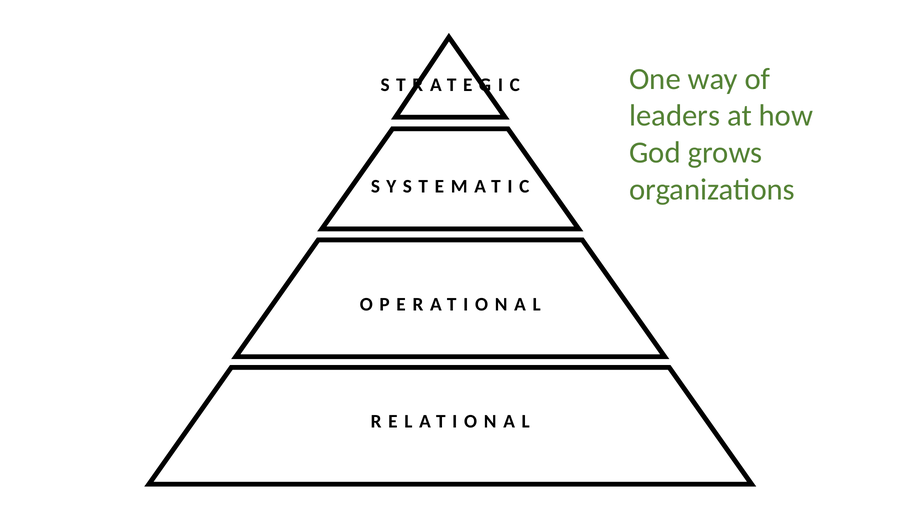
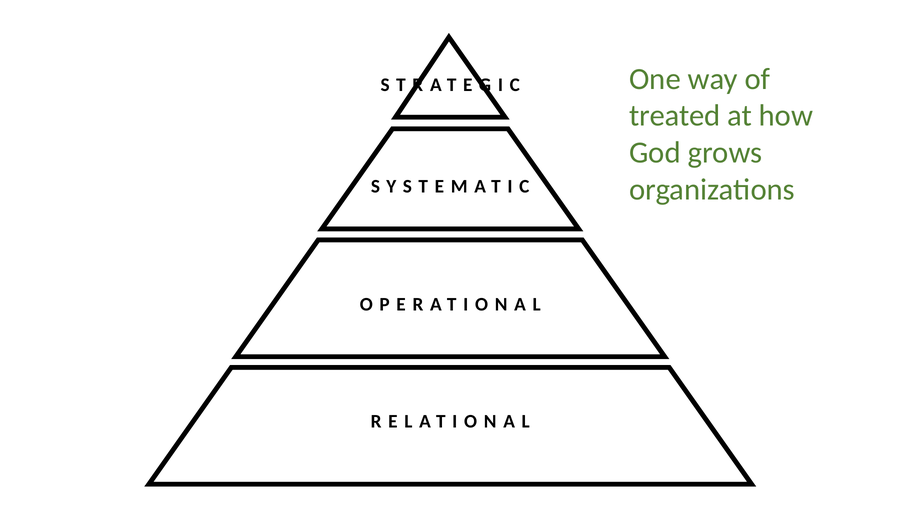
leaders: leaders -> treated
